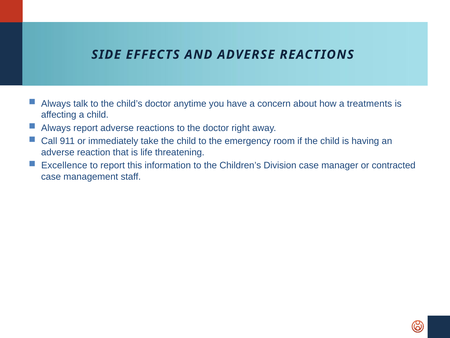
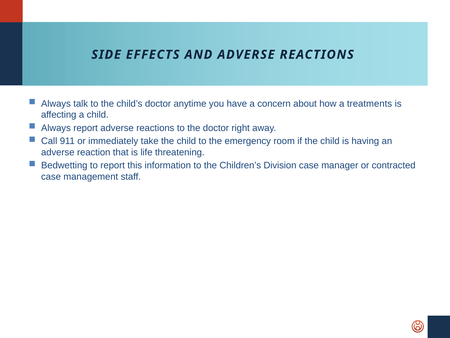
Excellence: Excellence -> Bedwetting
